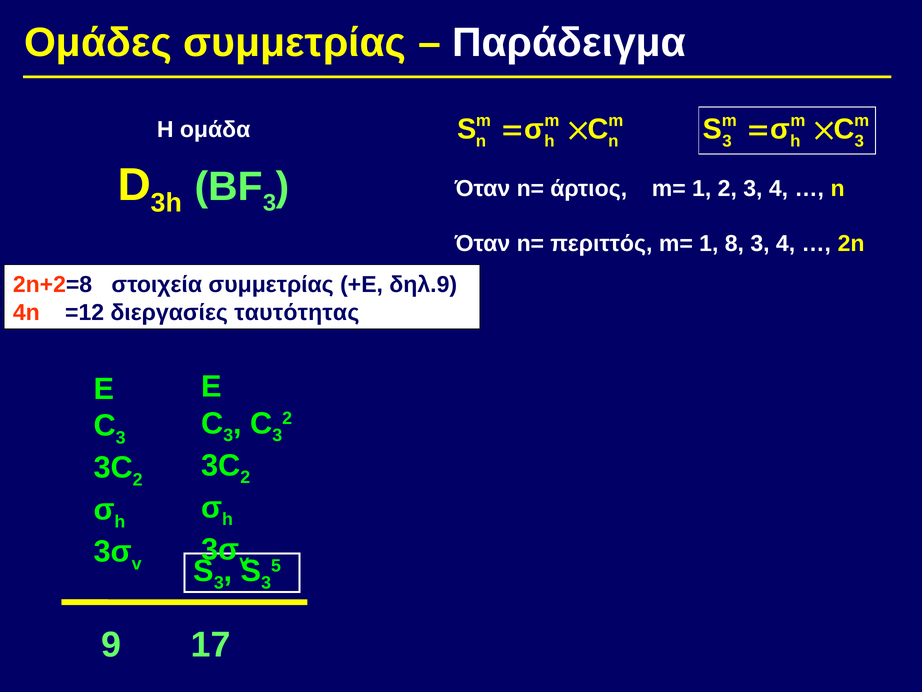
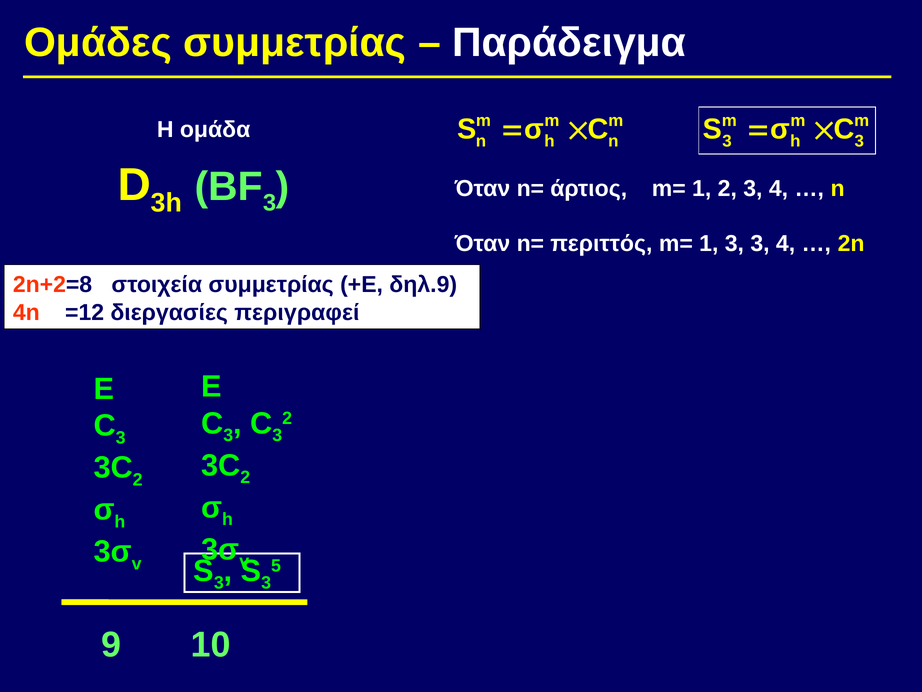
1 8: 8 -> 3
ταυτότητας: ταυτότητας -> περιγραφεί
17: 17 -> 10
